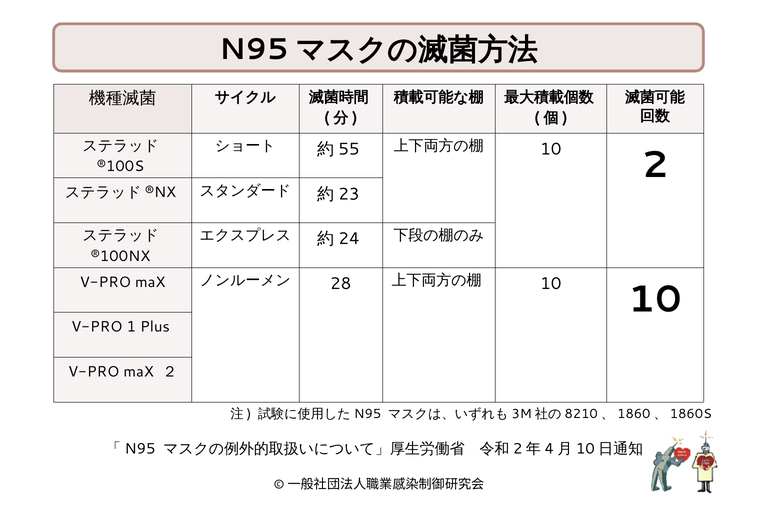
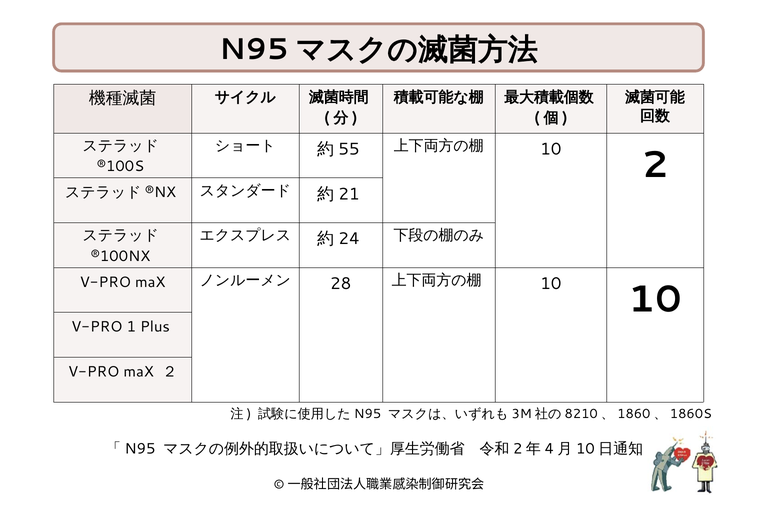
23: 23 -> 21
